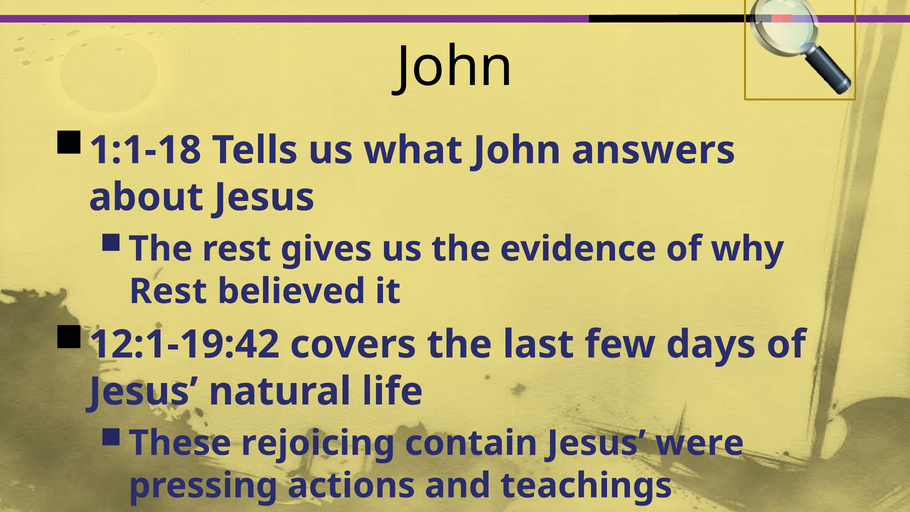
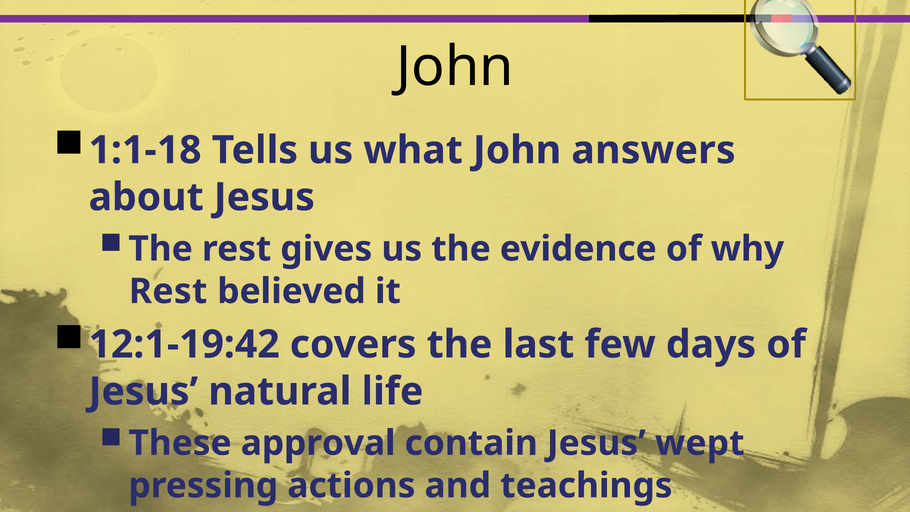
rejoicing: rejoicing -> approval
were: were -> wept
